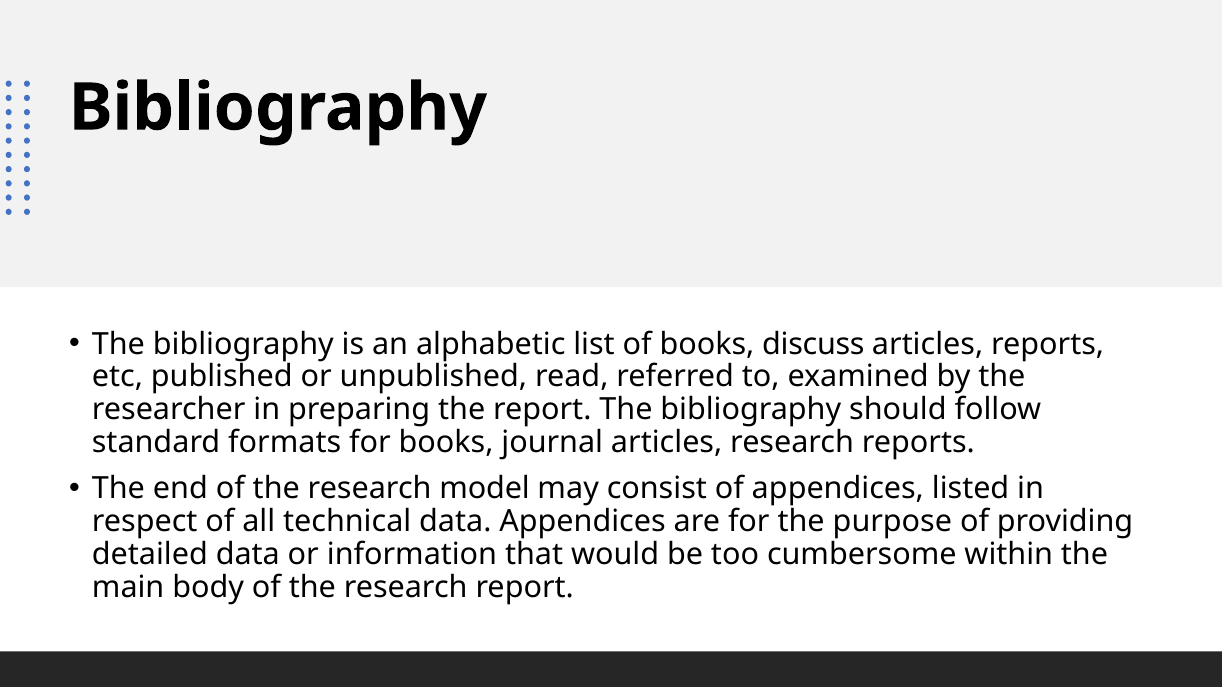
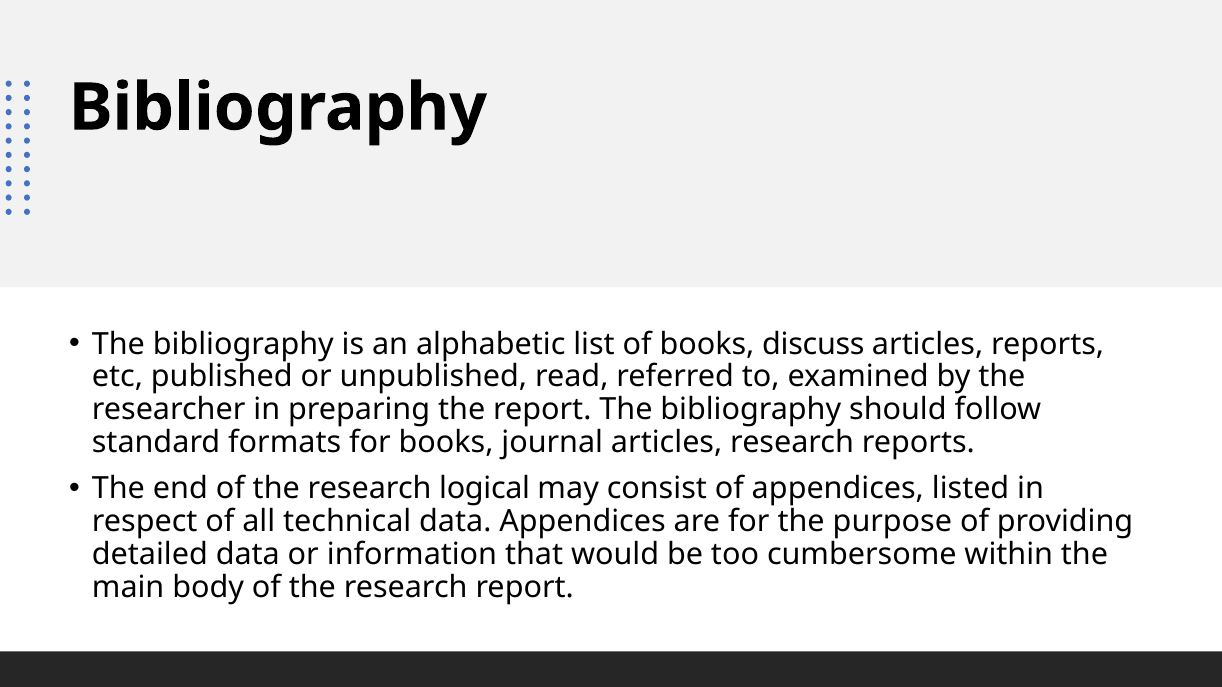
model: model -> logical
